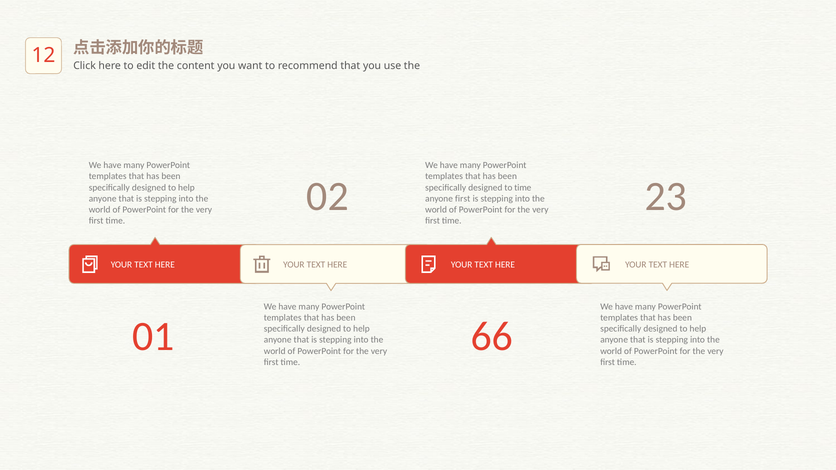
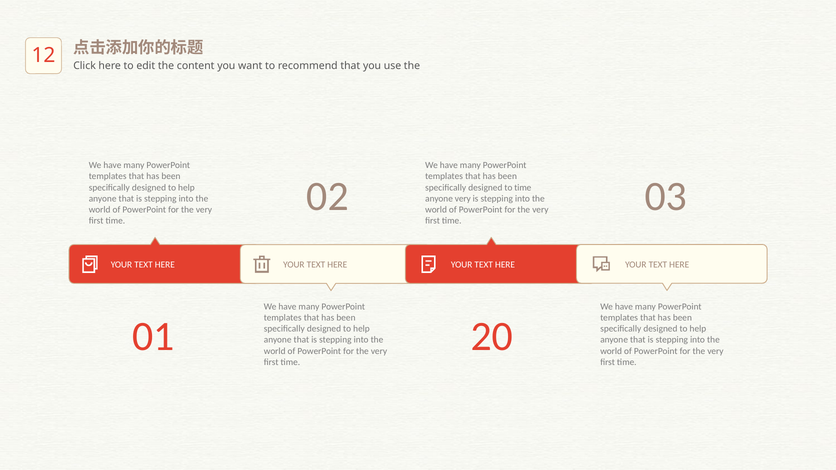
23: 23 -> 03
anyone first: first -> very
66: 66 -> 20
